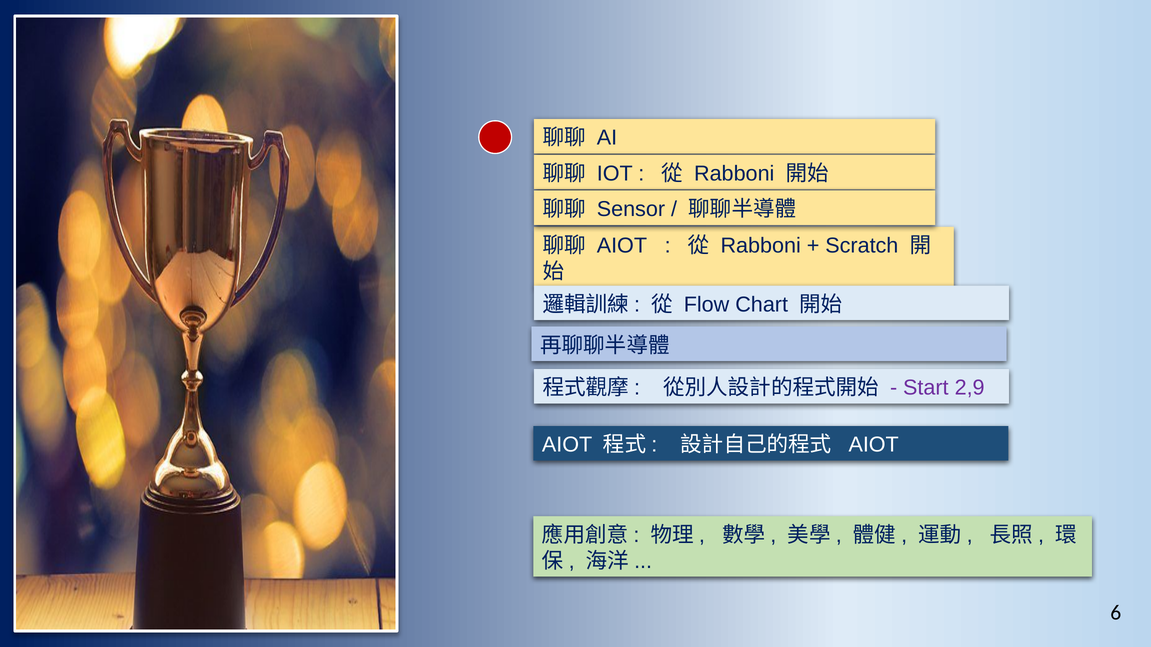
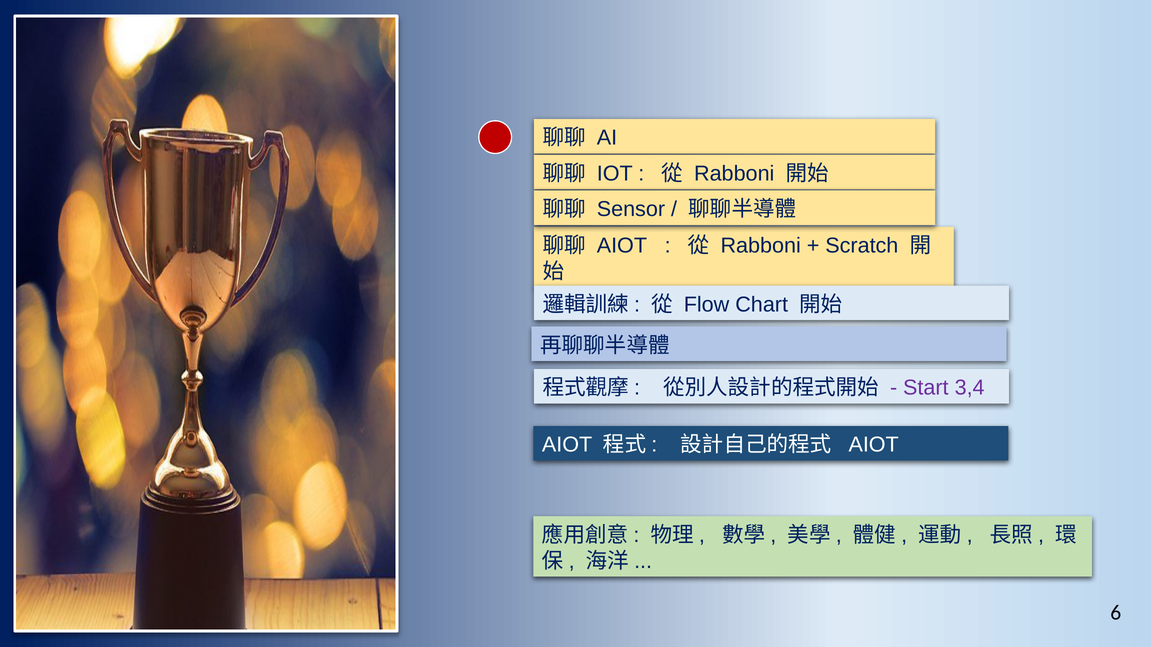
2,9: 2,9 -> 3,4
